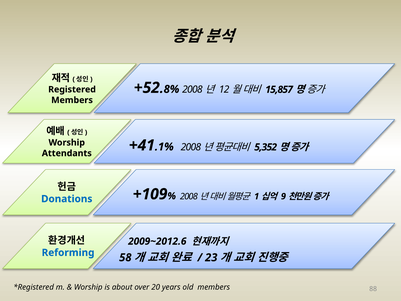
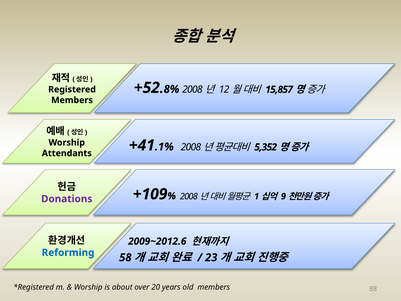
Donations colour: blue -> purple
